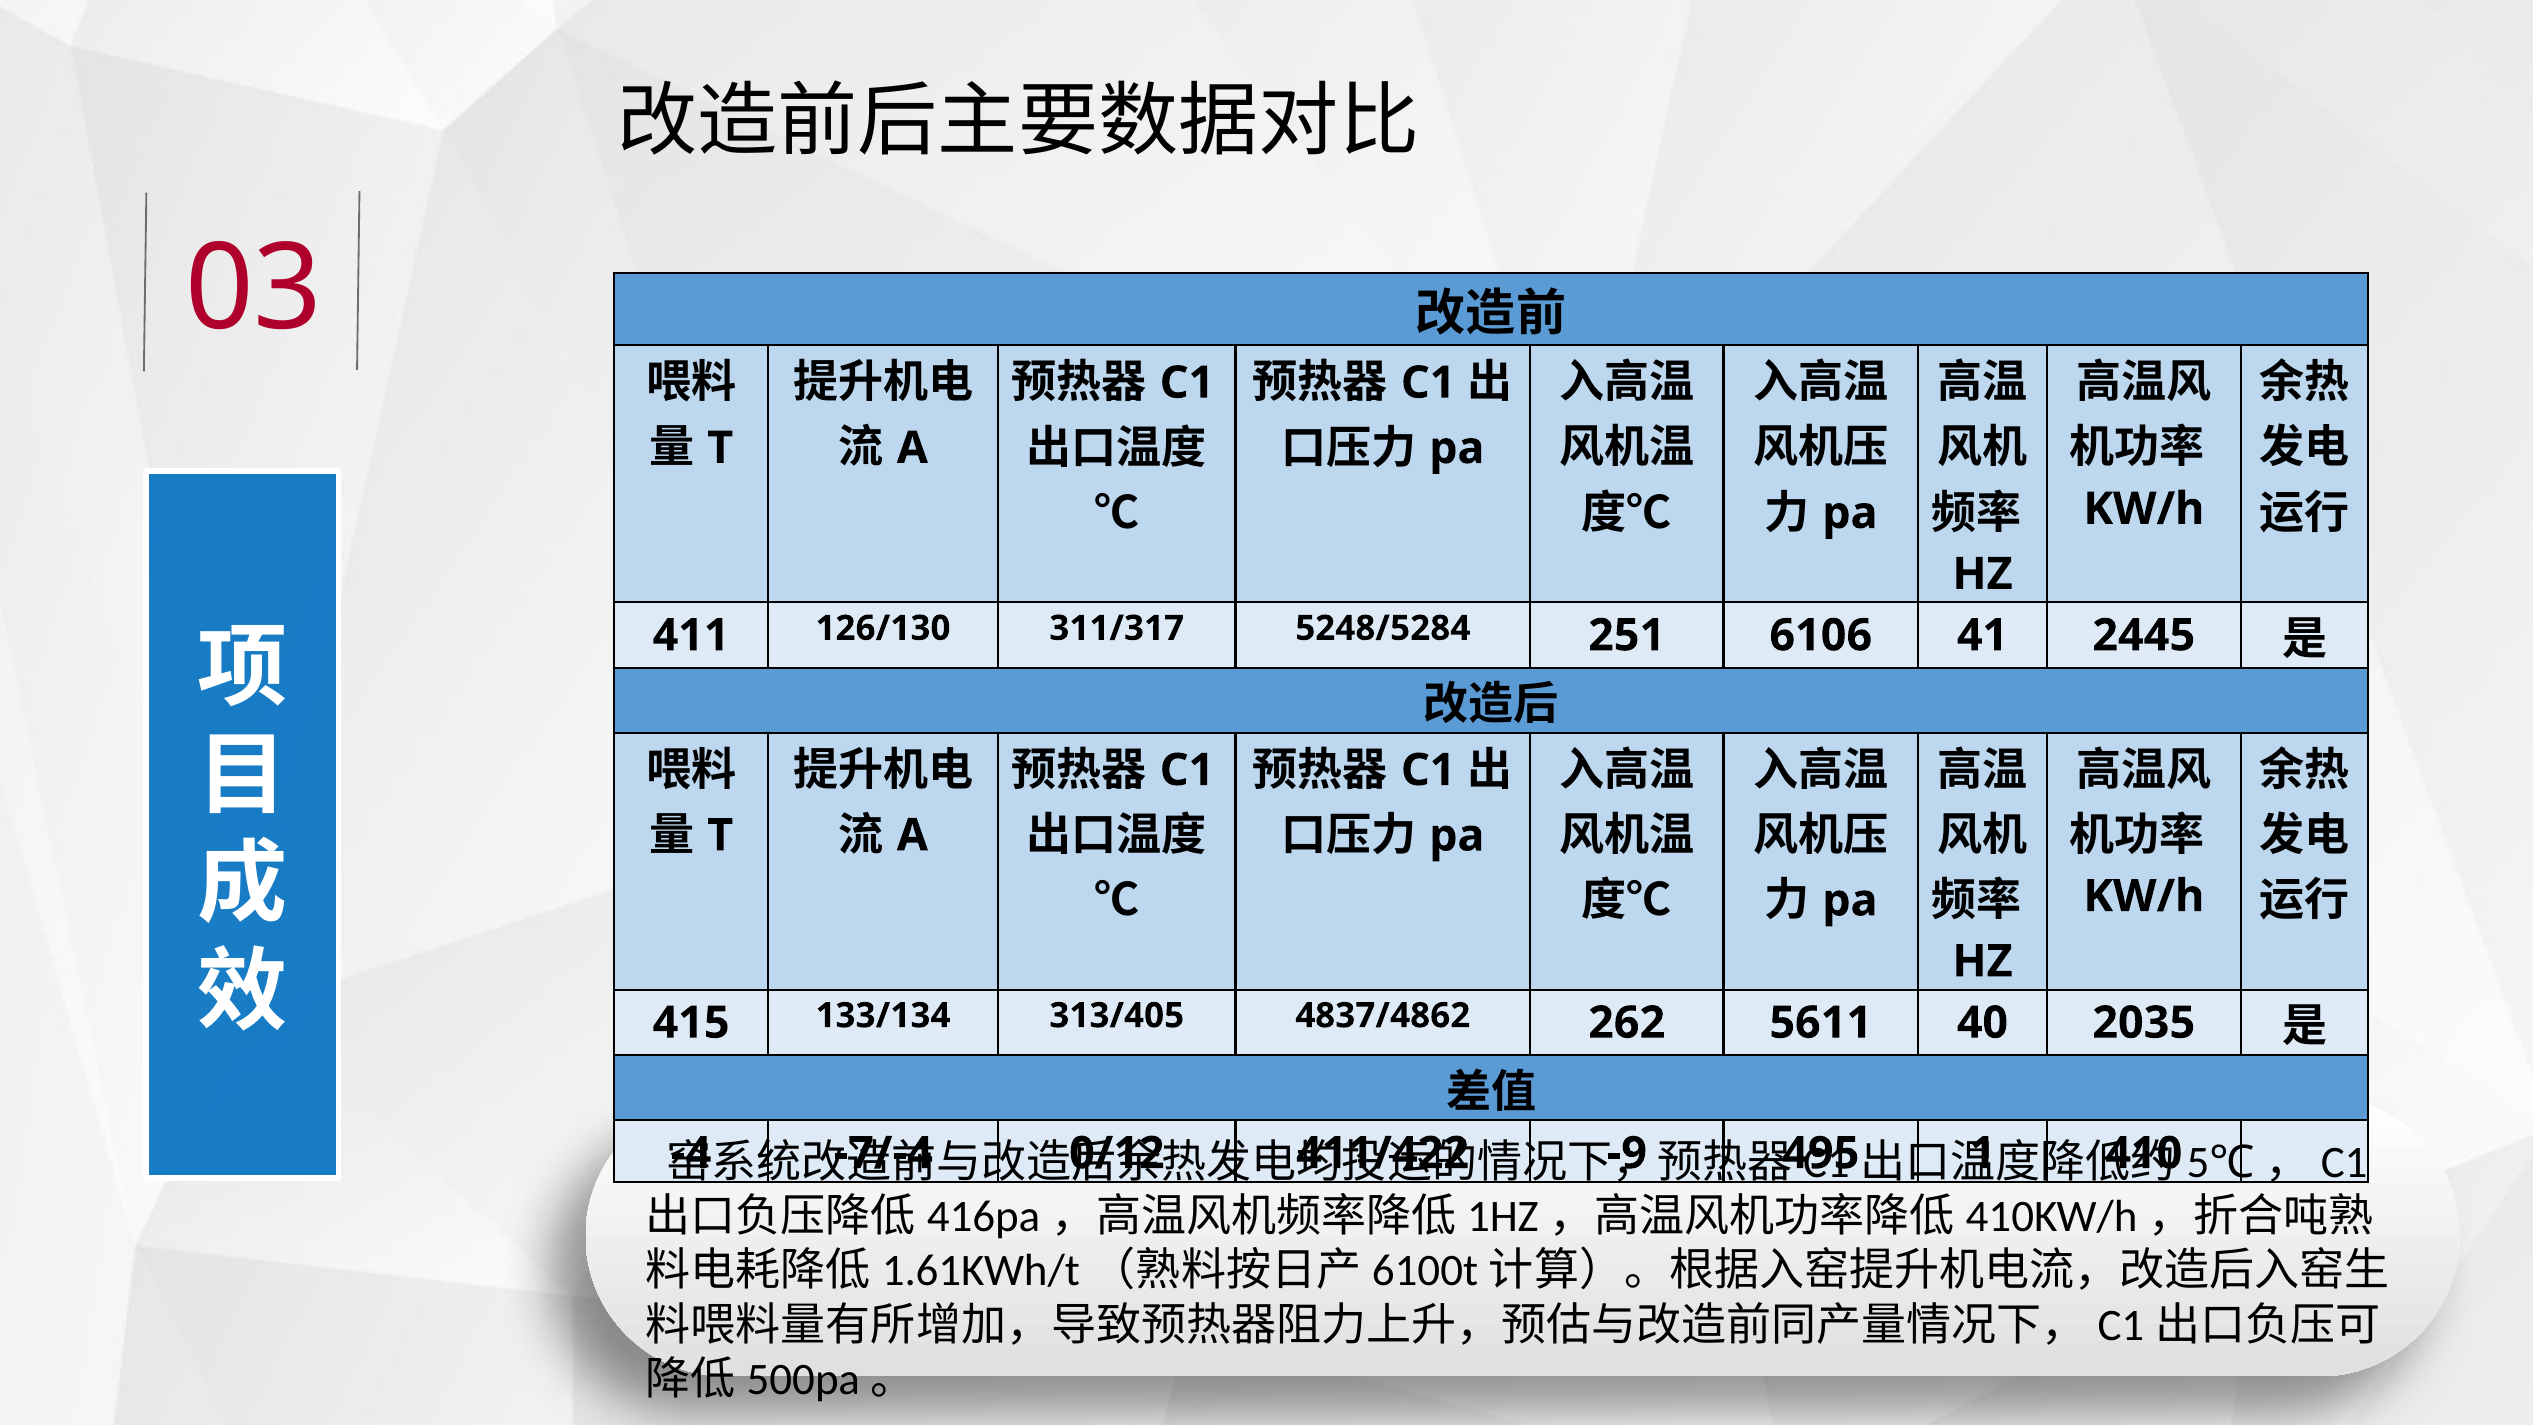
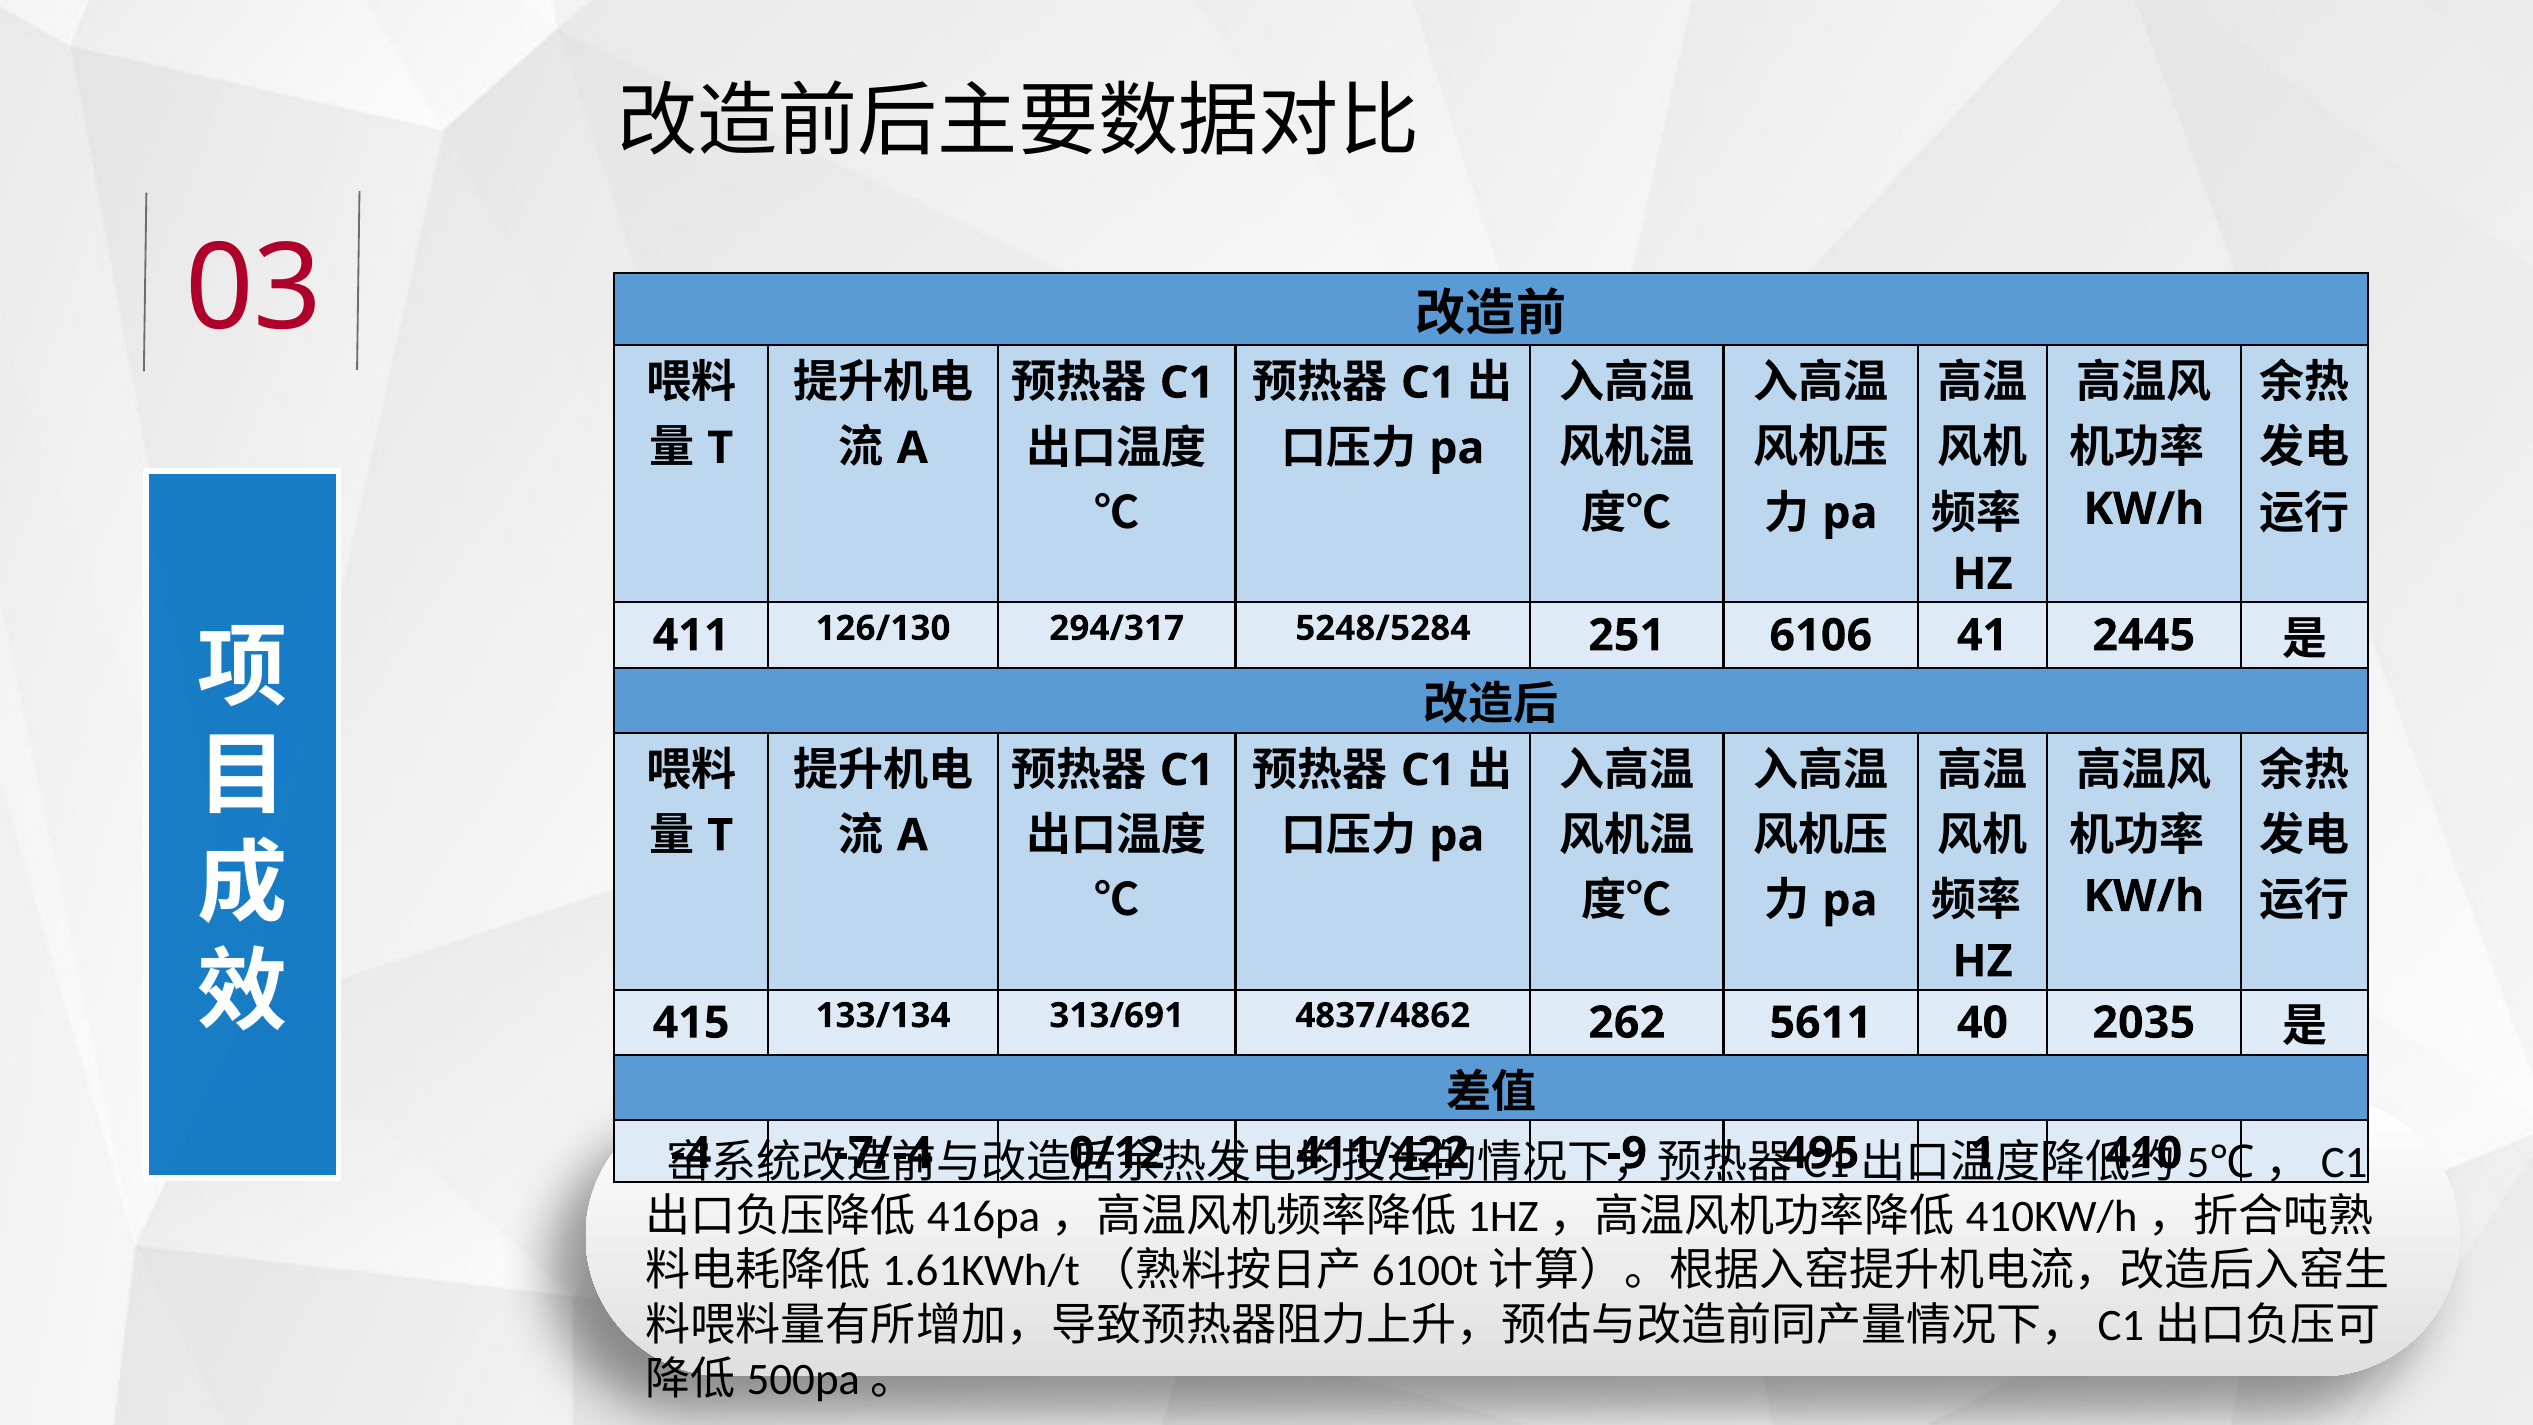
311/317: 311/317 -> 294/317
313/405: 313/405 -> 313/691
